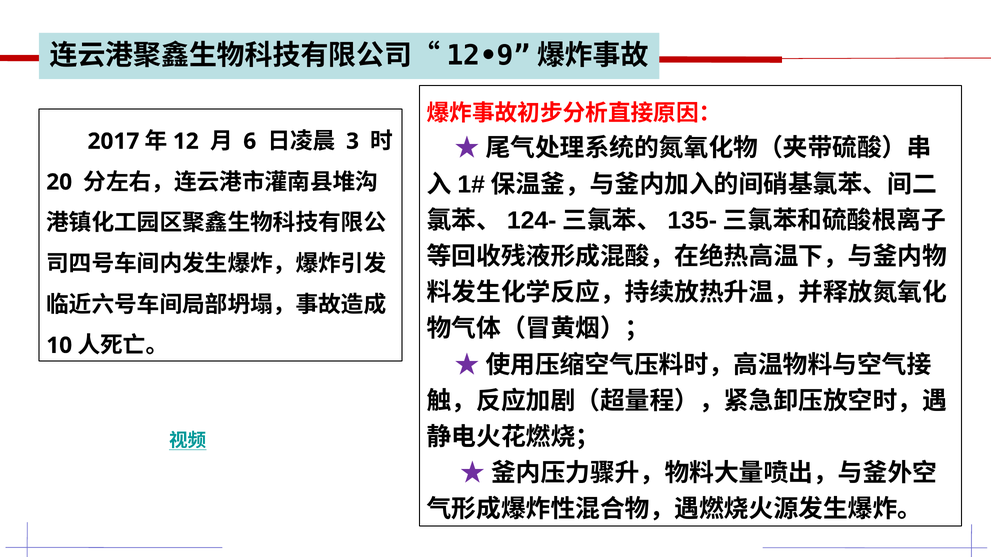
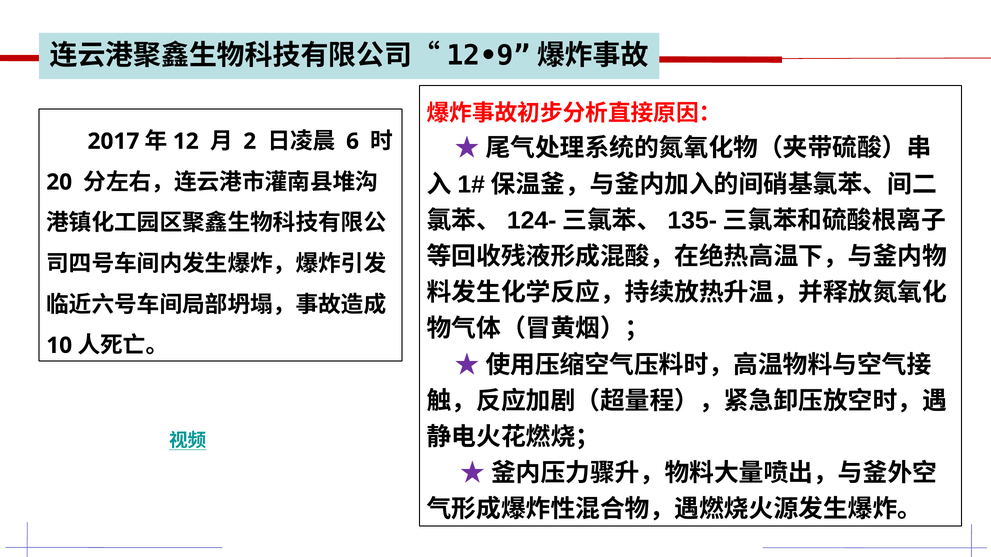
6: 6 -> 2
3: 3 -> 6
